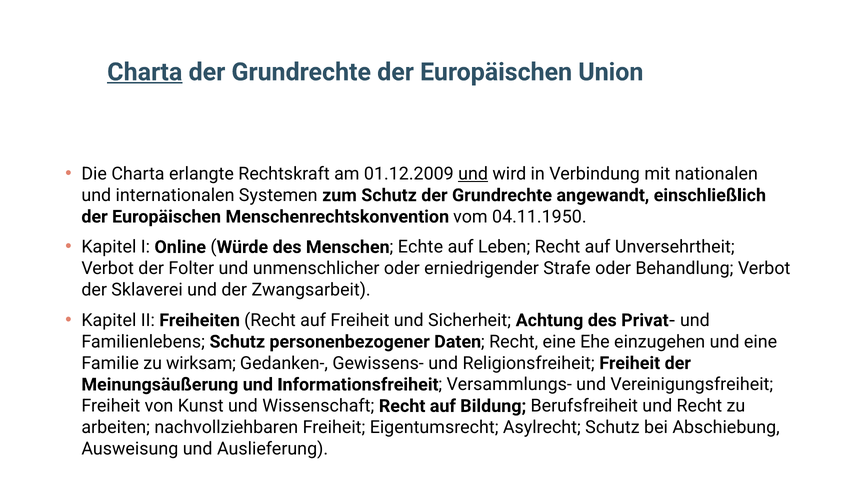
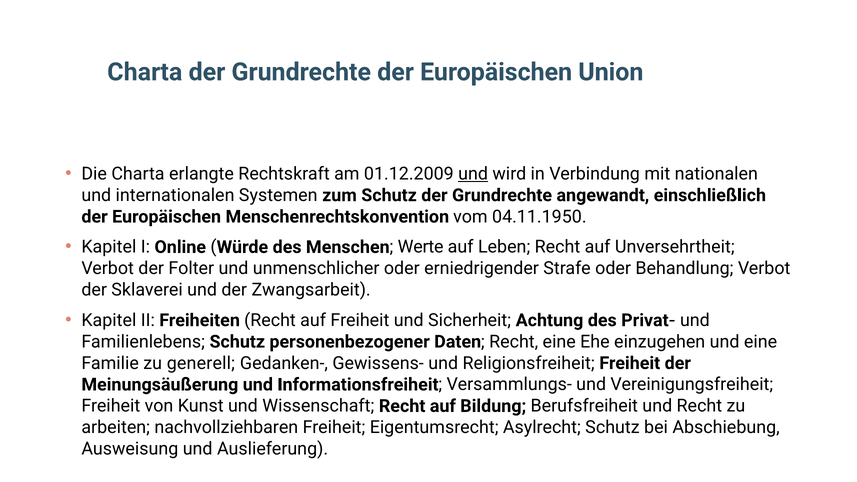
Charta at (145, 72) underline: present -> none
Echte: Echte -> Werte
wirksam: wirksam -> generell
